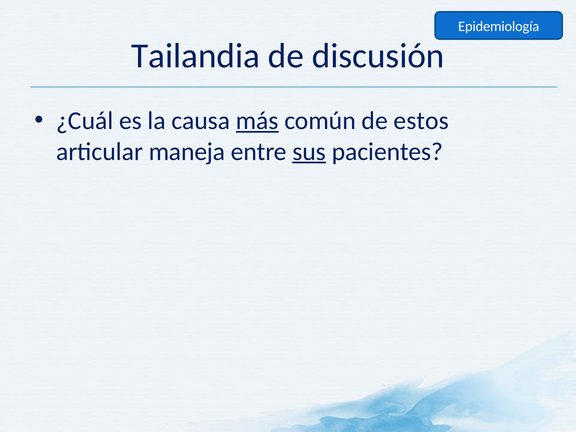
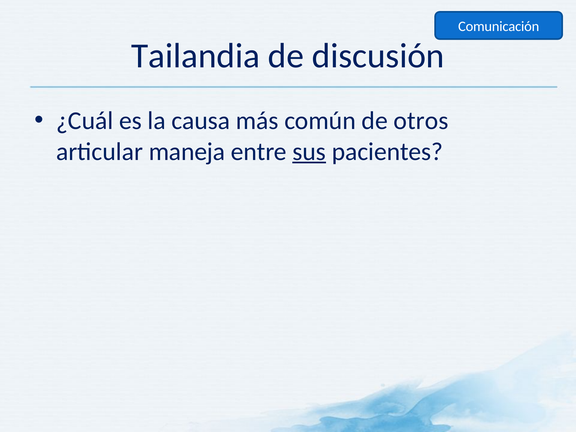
Epidemiología: Epidemiología -> Comunicación
más underline: present -> none
estos: estos -> otros
